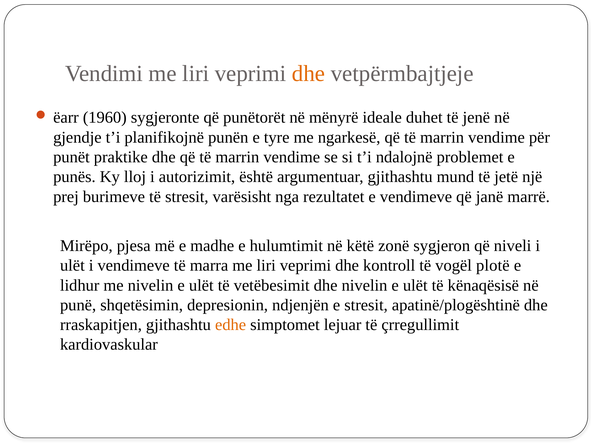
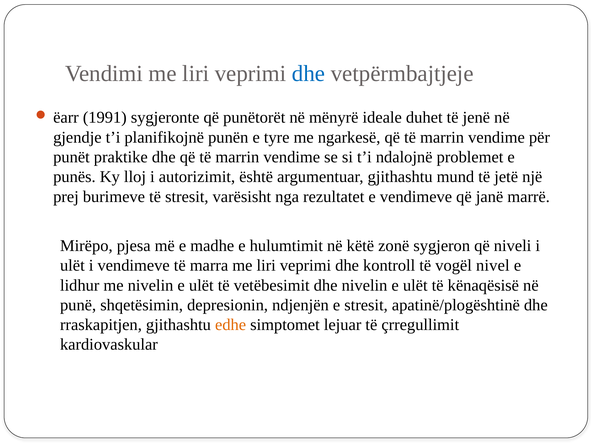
dhe at (309, 74) colour: orange -> blue
1960: 1960 -> 1991
plotë: plotë -> nivel
